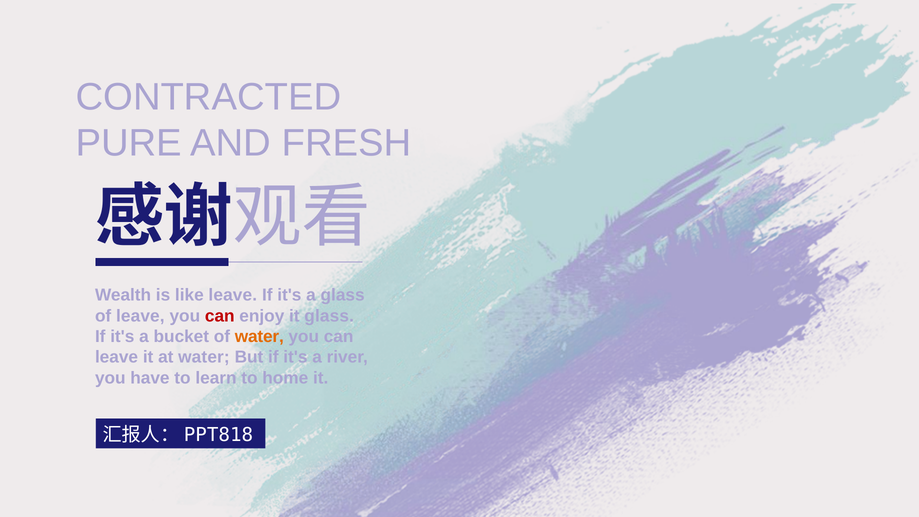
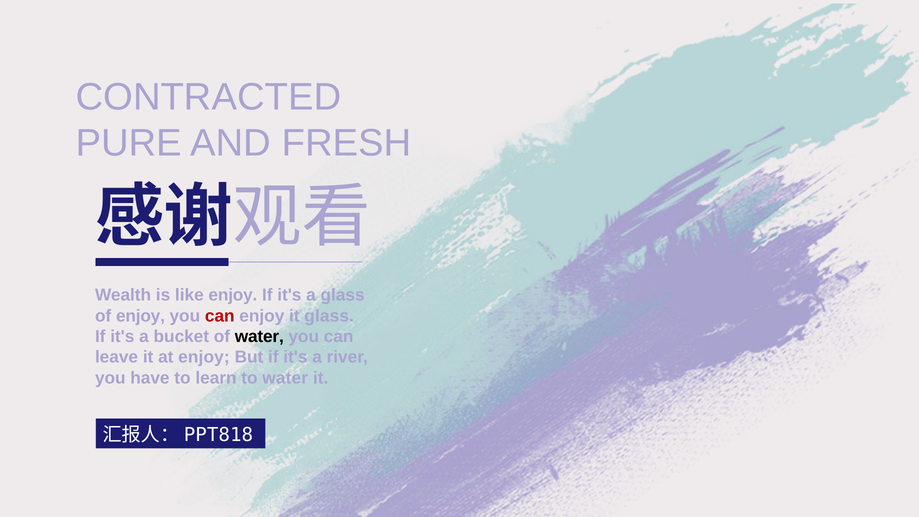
like leave: leave -> enjoy
of leave: leave -> enjoy
water at (259, 337) colour: orange -> black
at water: water -> enjoy
to home: home -> water
